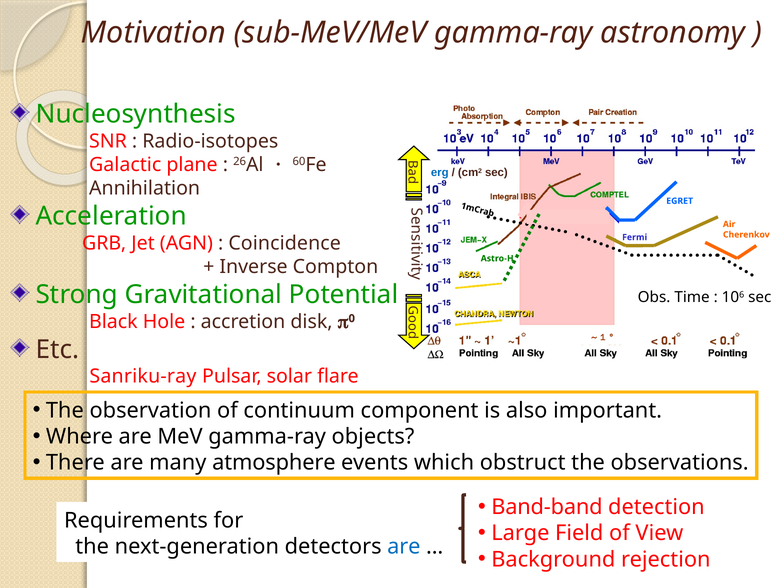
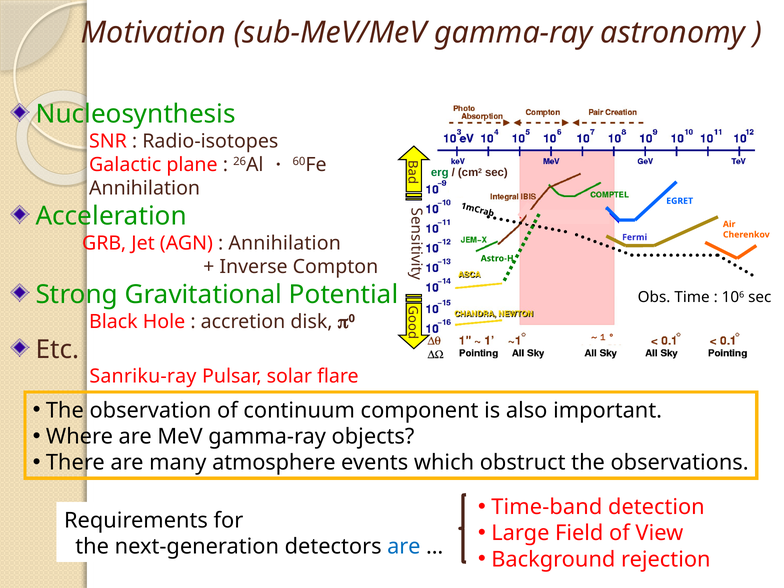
erg colour: blue -> green
Coincidence at (285, 243): Coincidence -> Annihilation
Band-band: Band-band -> Time-band
